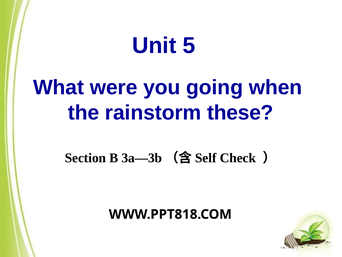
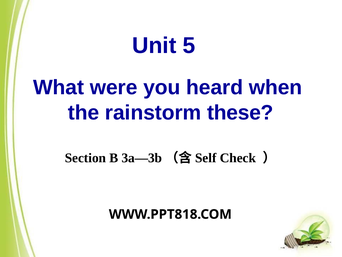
going: going -> heard
